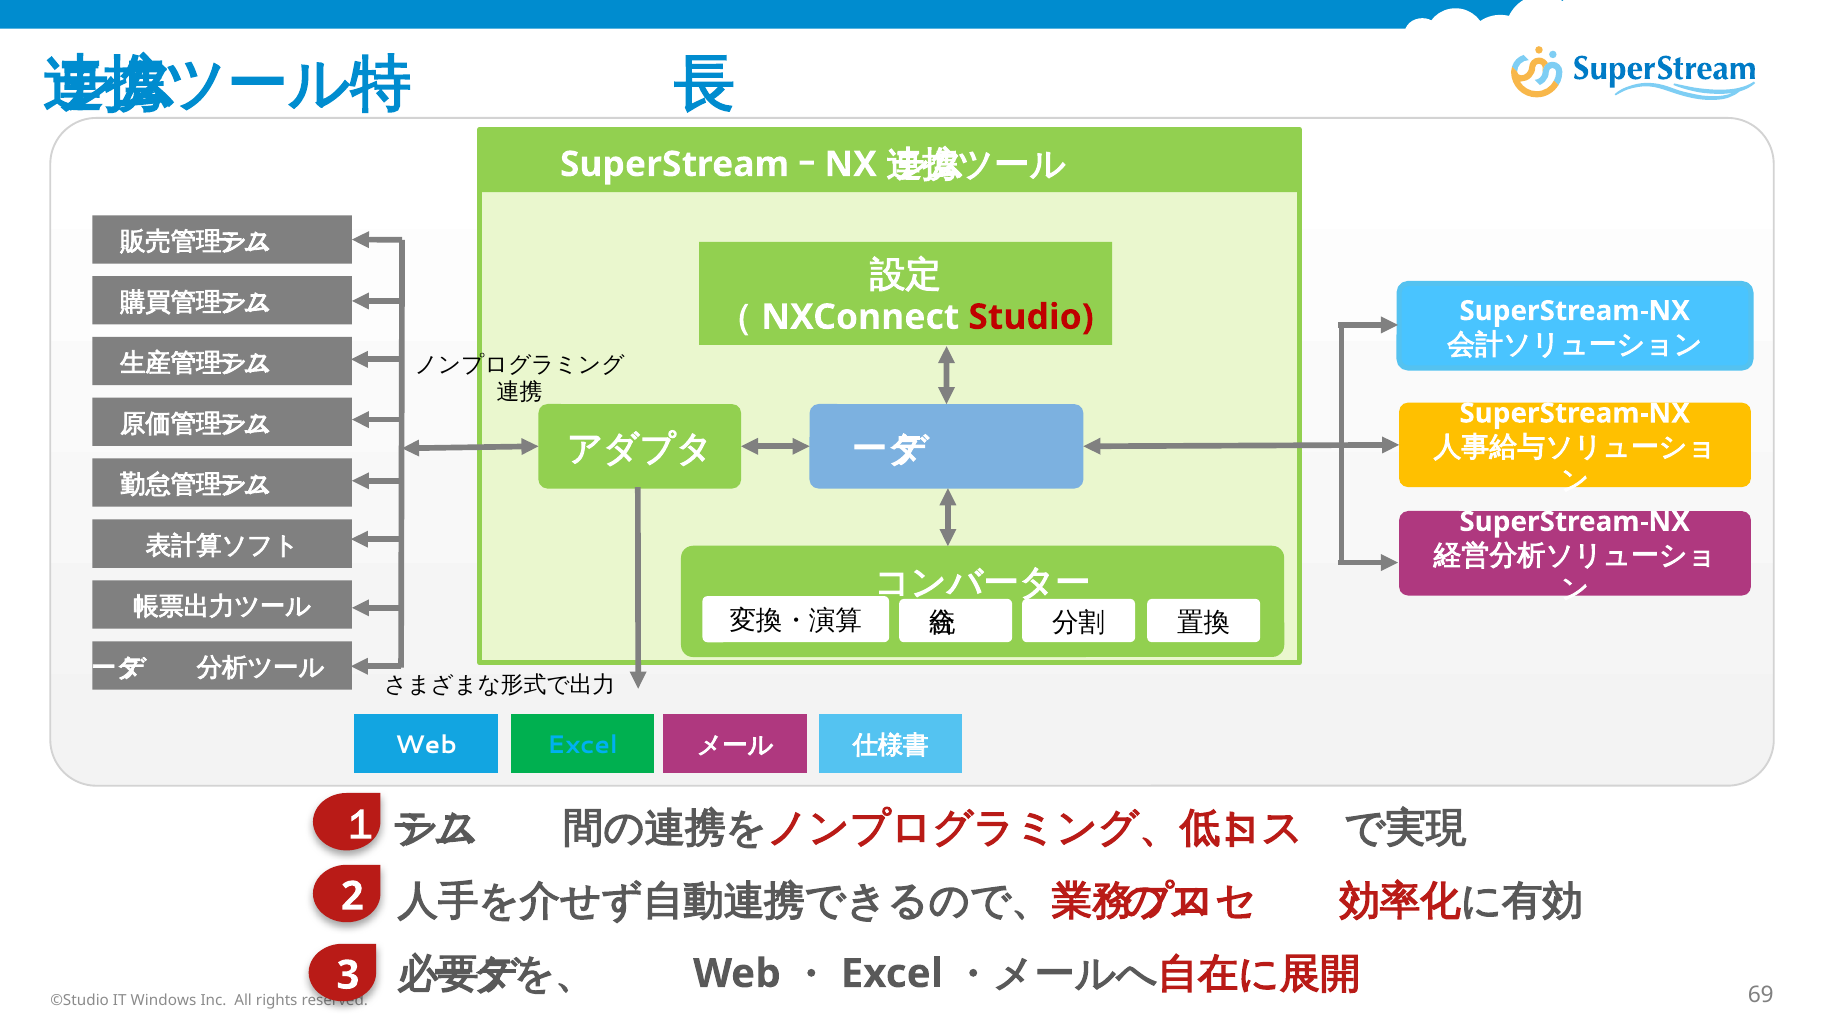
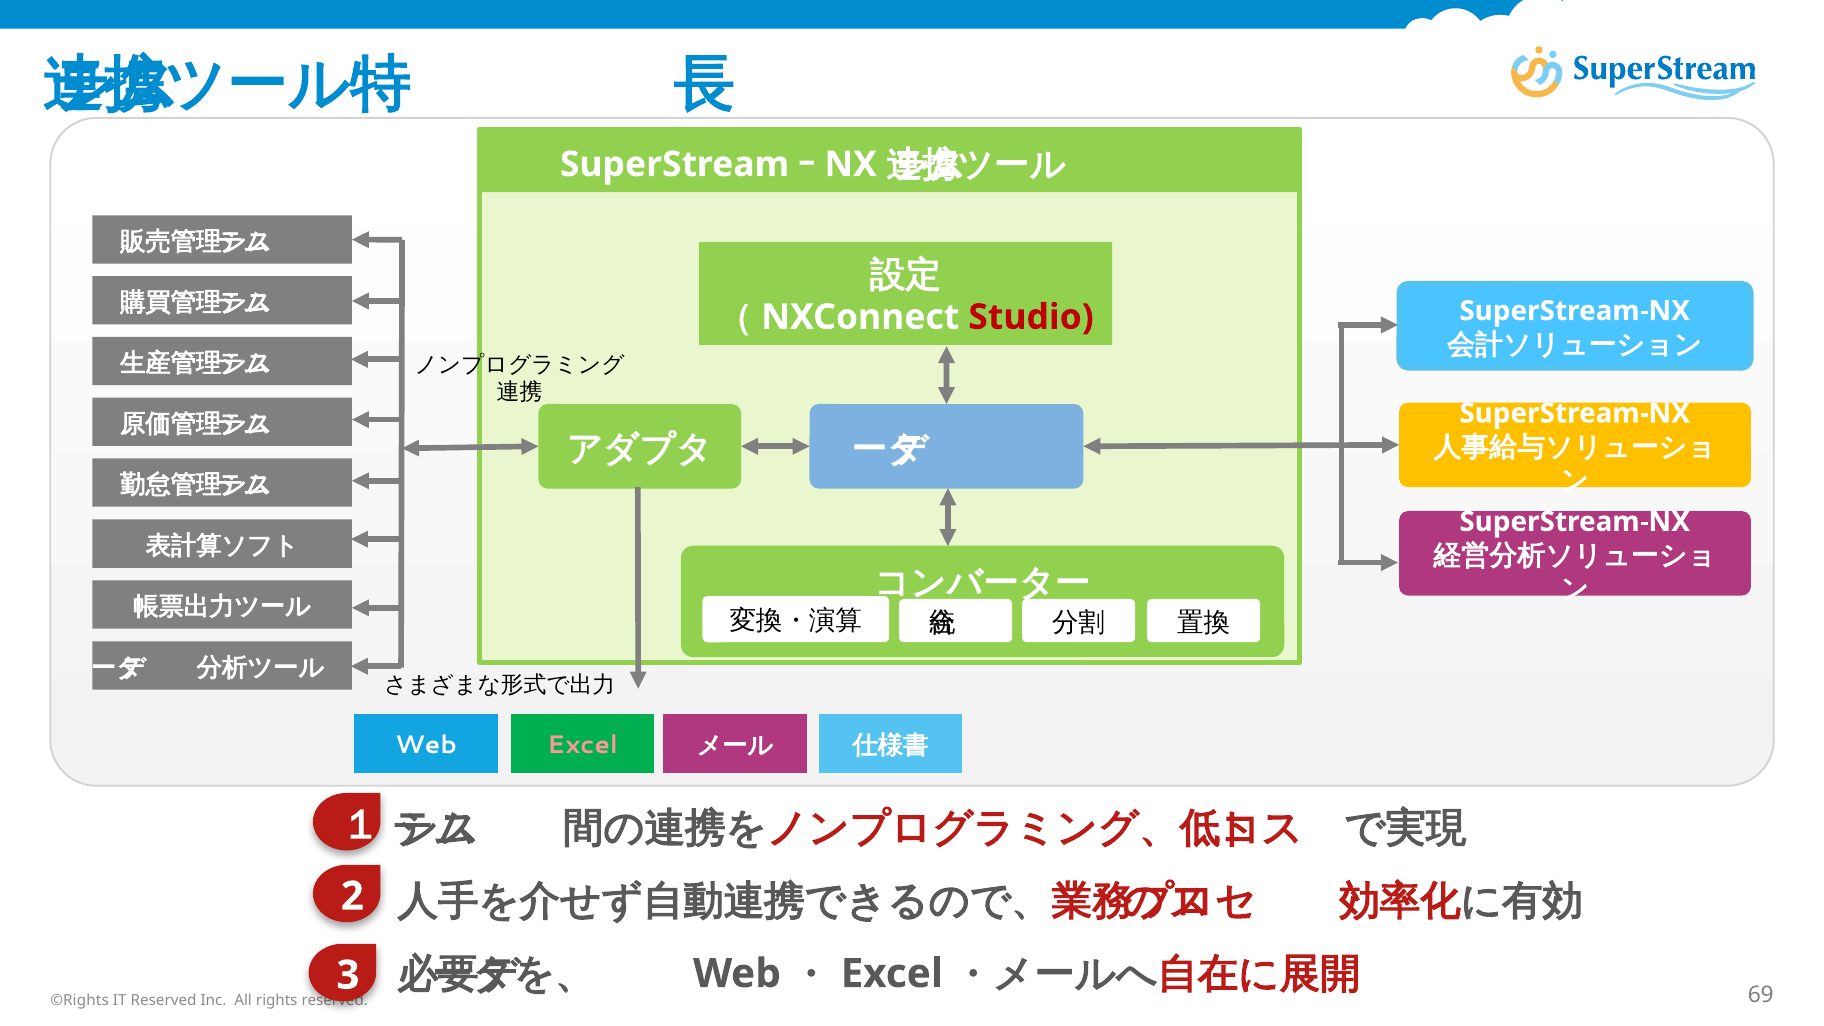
Excel at (583, 745) colour: light blue -> pink
©Studio: ©Studio -> ©Rights
IT Windows: Windows -> Reserved
